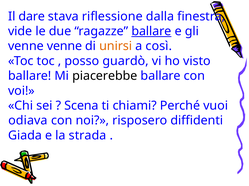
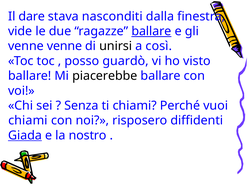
riflessione: riflessione -> nasconditi
unirsi colour: orange -> black
Scena: Scena -> Senza
odiava at (28, 121): odiava -> chiami
Giada underline: none -> present
strada: strada -> nostro
